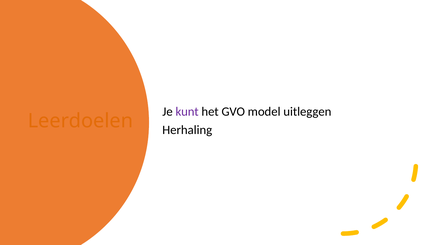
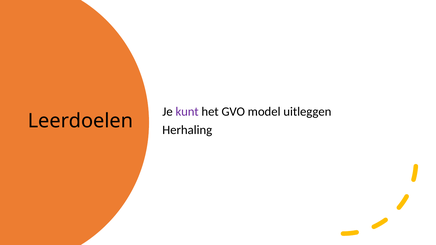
Leerdoelen colour: orange -> black
